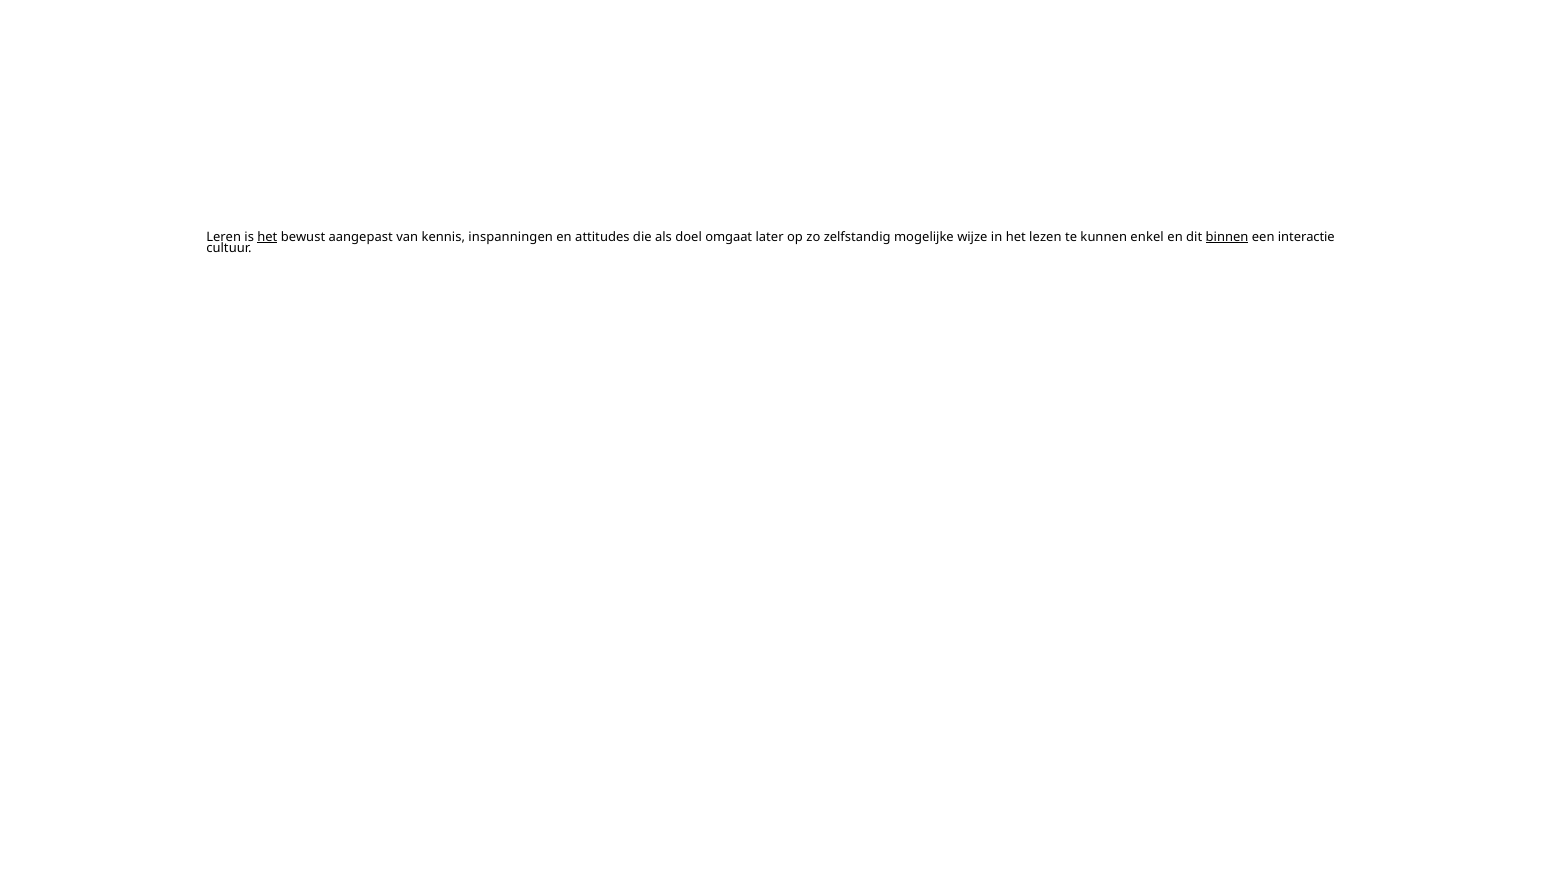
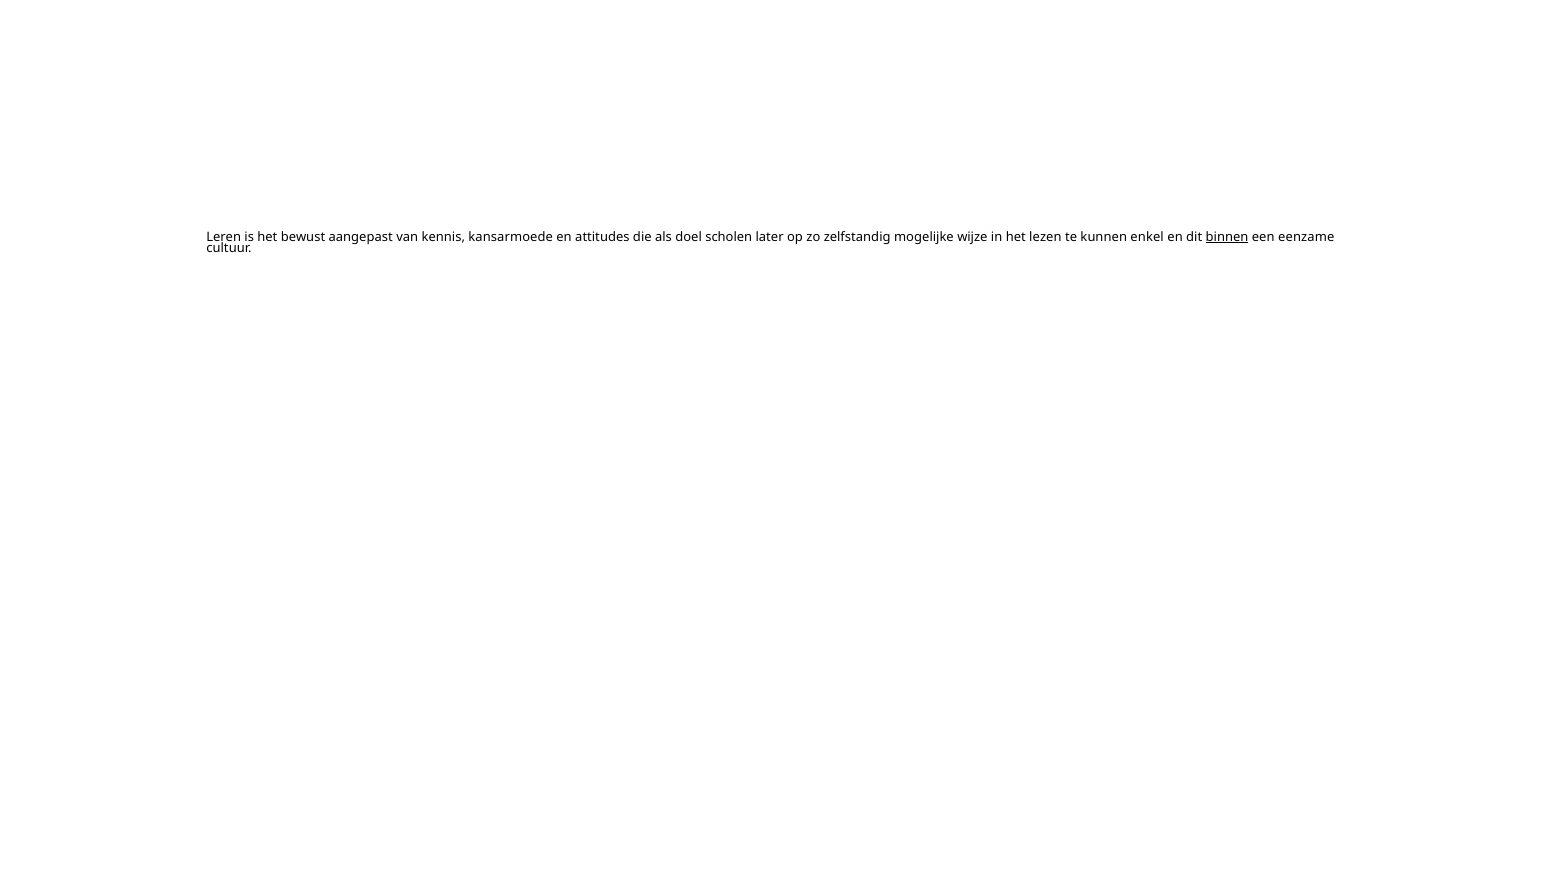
het at (267, 237) underline: present -> none
inspanningen: inspanningen -> kansarmoede
omgaat: omgaat -> scholen
interactie: interactie -> eenzame
